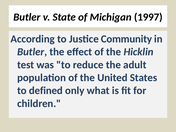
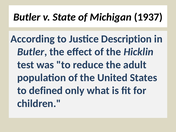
1997: 1997 -> 1937
Community: Community -> Description
